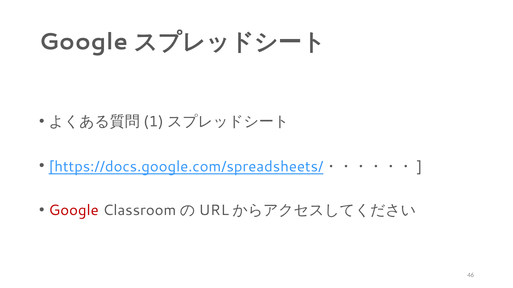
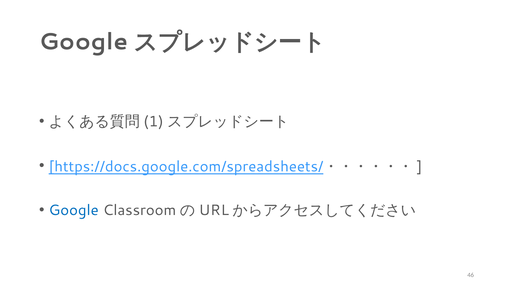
Google colour: red -> blue
